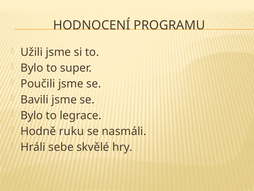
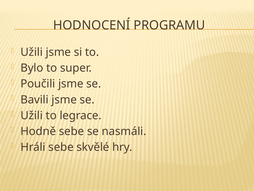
Bylo at (32, 115): Bylo -> Užili
Hodně ruku: ruku -> sebe
